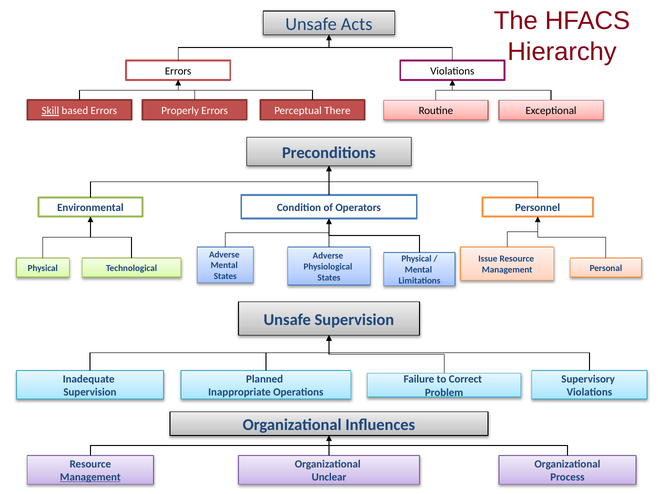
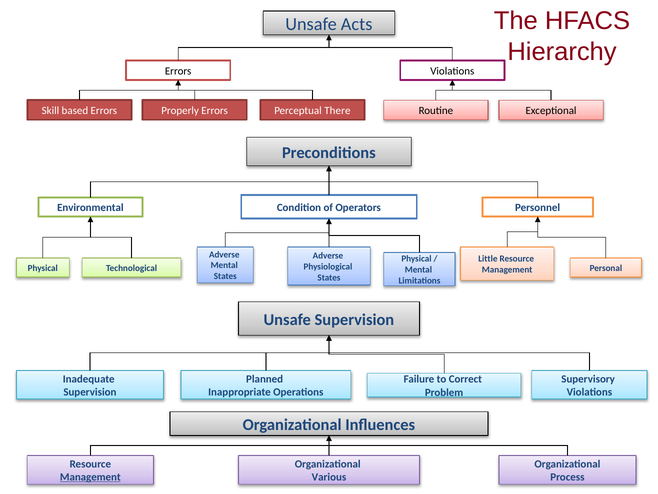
Skill underline: present -> none
Issue: Issue -> Little
Unclear: Unclear -> Various
